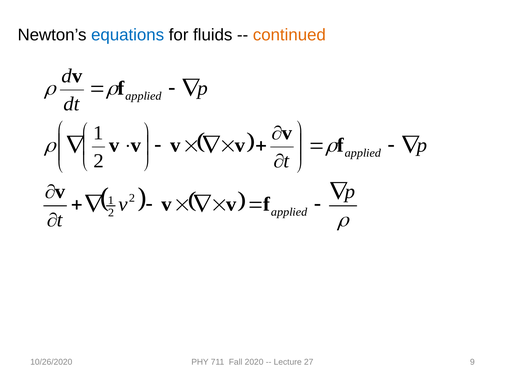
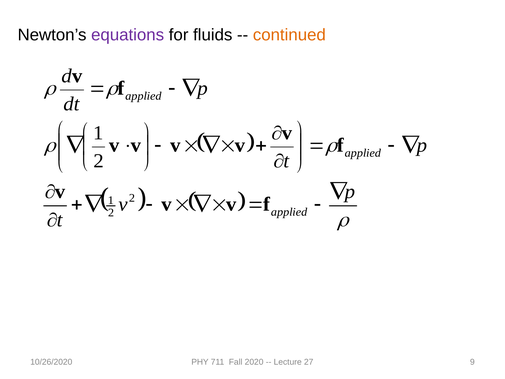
equations colour: blue -> purple
